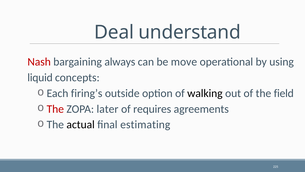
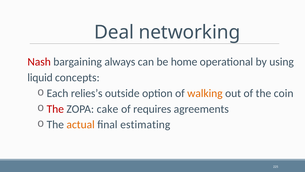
understand: understand -> networking
move: move -> home
firing’s: firing’s -> relies’s
walking colour: black -> orange
field: field -> coin
later: later -> cake
actual colour: black -> orange
